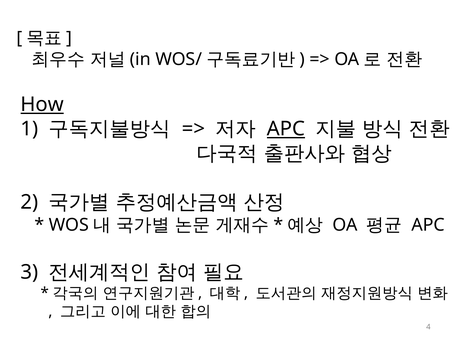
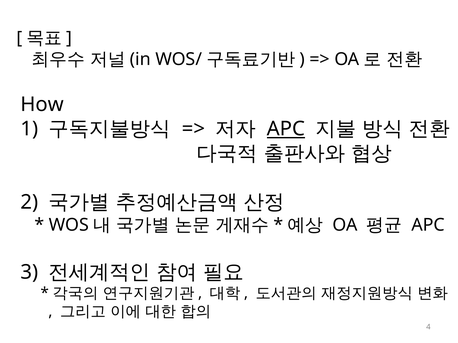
How underline: present -> none
